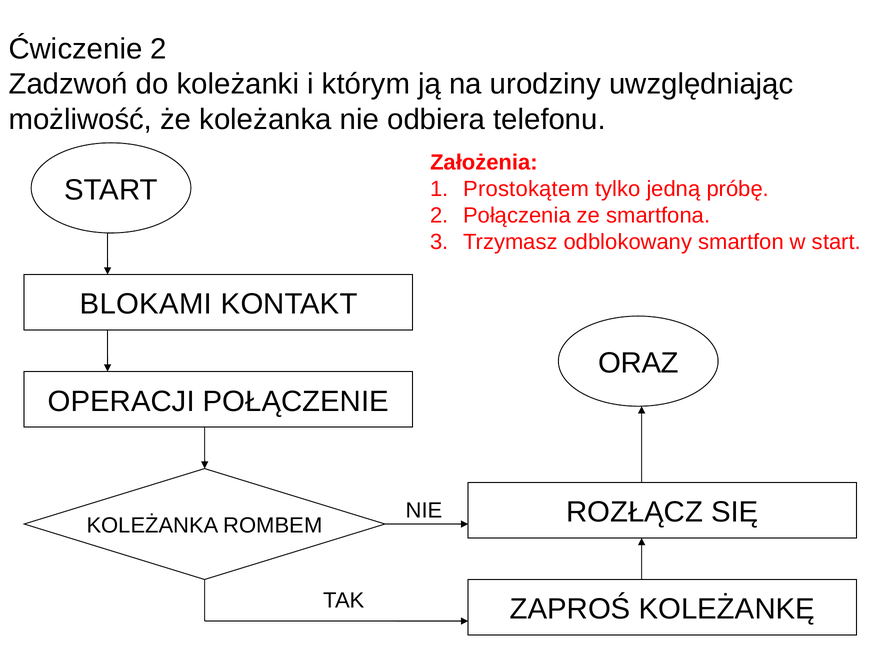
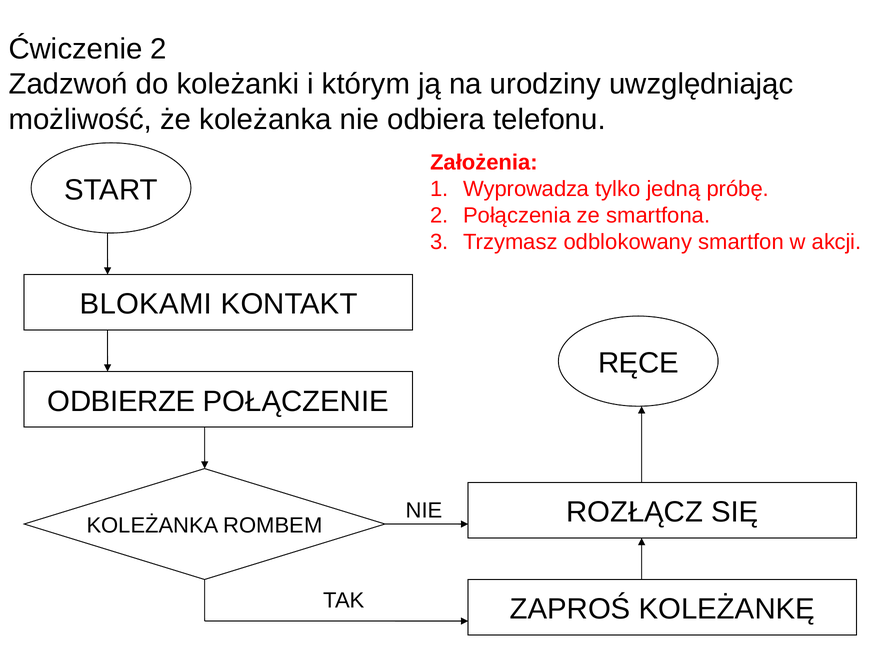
Prostokątem: Prostokątem -> Wyprowadza
w start: start -> akcji
ORAZ: ORAZ -> RĘCE
OPERACJI: OPERACJI -> ODBIERZE
